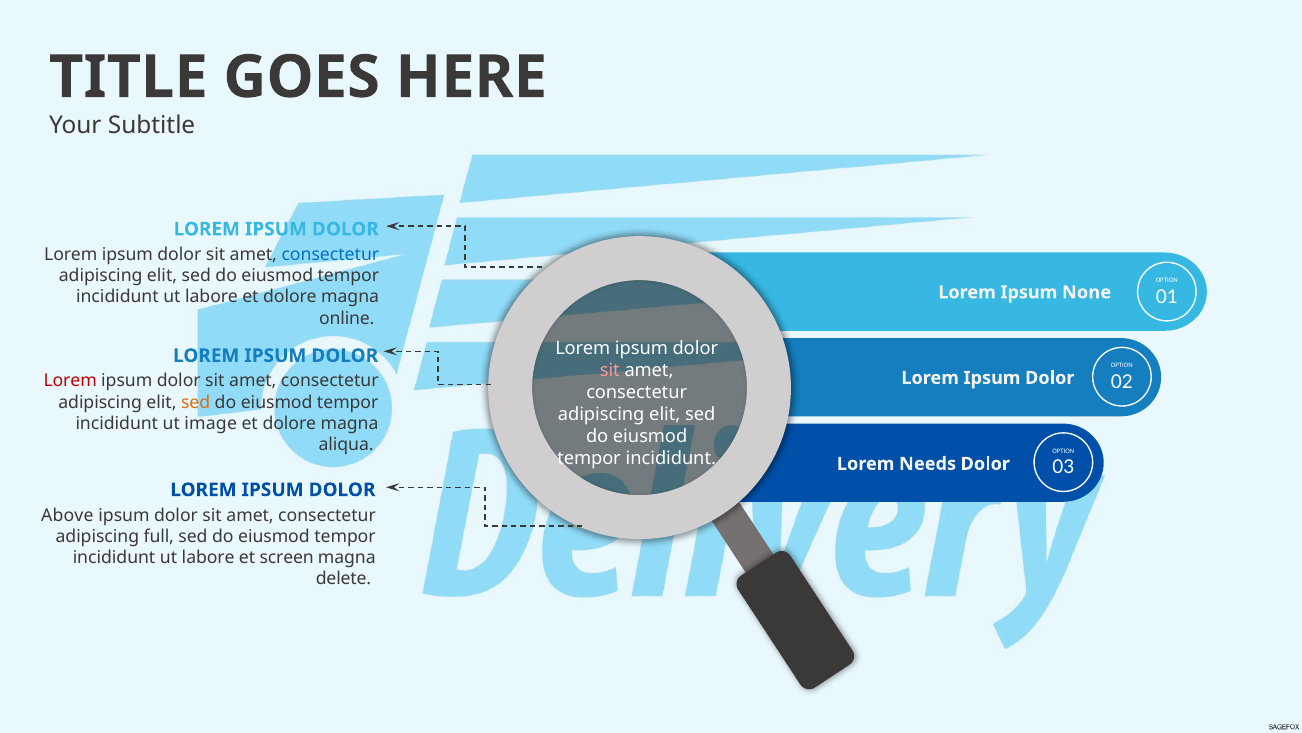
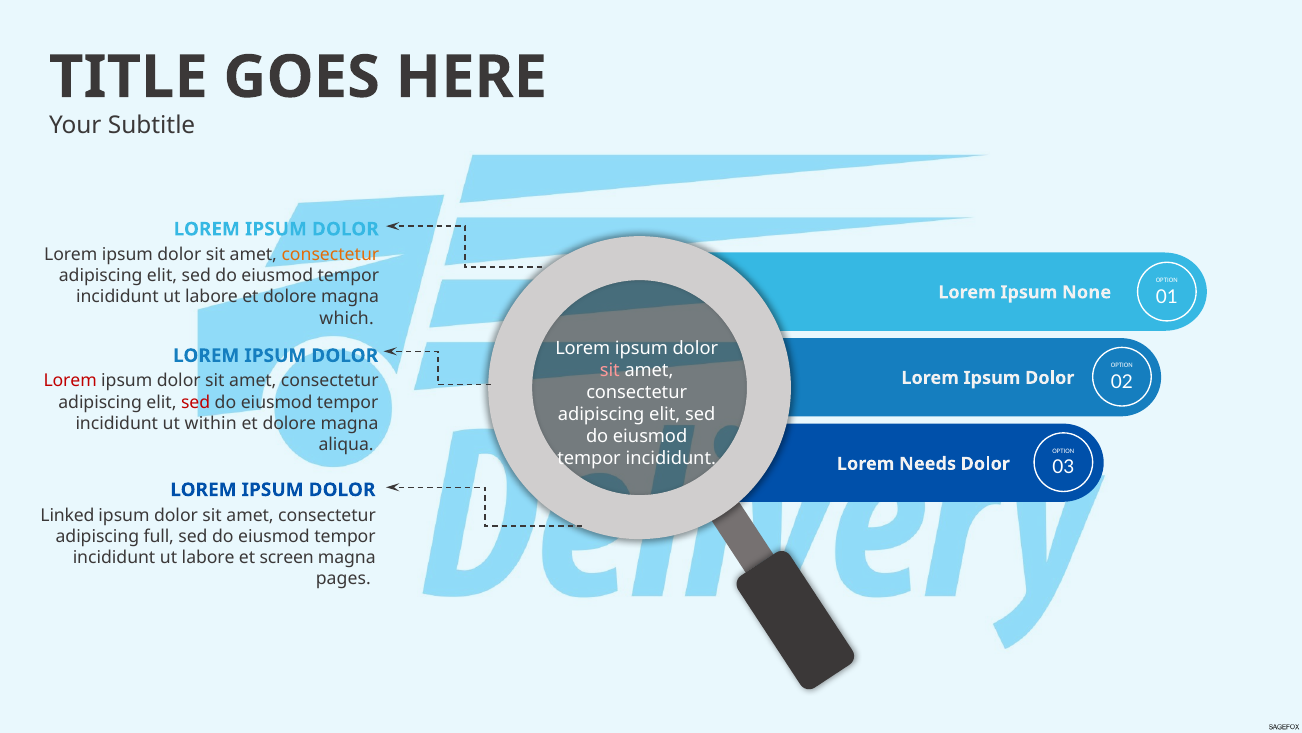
consectetur at (330, 254) colour: blue -> orange
online: online -> which
sed at (196, 402) colour: orange -> red
image: image -> within
Above: Above -> Linked
delete: delete -> pages
